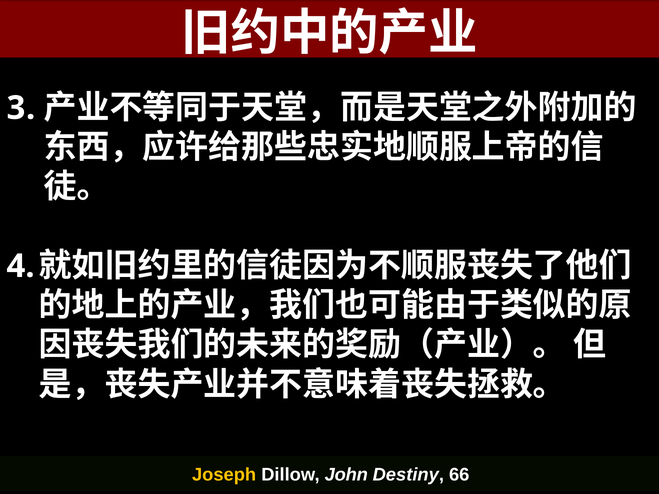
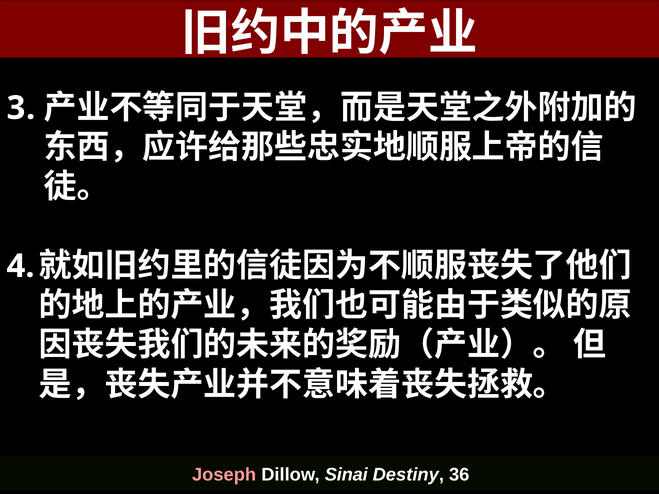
Joseph colour: yellow -> pink
John: John -> Sinai
66: 66 -> 36
